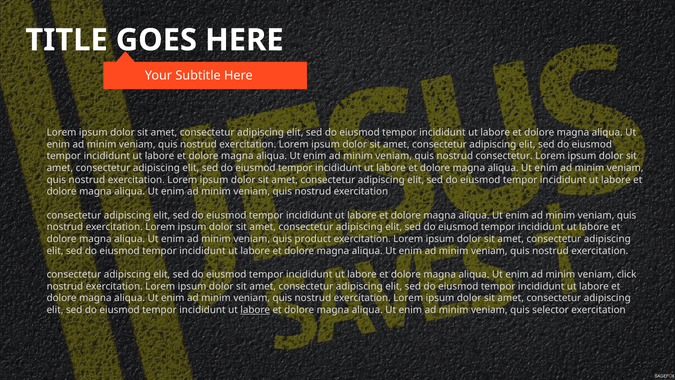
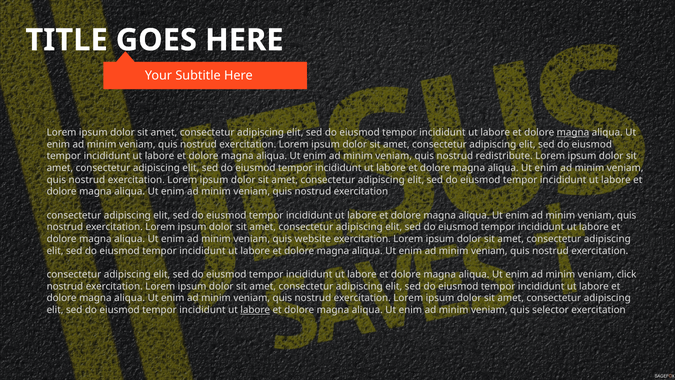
magna at (573, 132) underline: none -> present
nostrud consectetur: consectetur -> redistribute
product: product -> website
